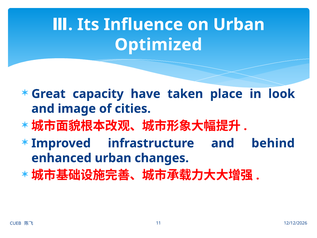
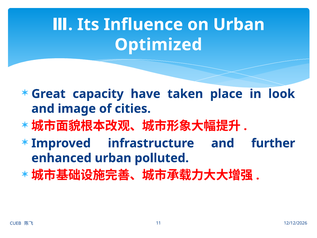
behind: behind -> further
changes: changes -> polluted
